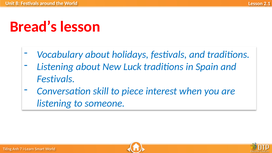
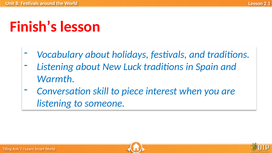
Bread’s: Bread’s -> Finish’s
Festivals at (56, 79): Festivals -> Warmth
